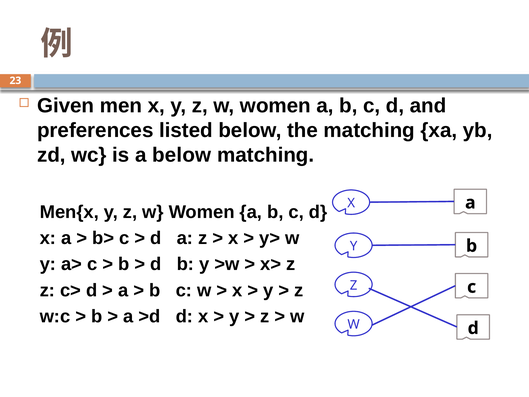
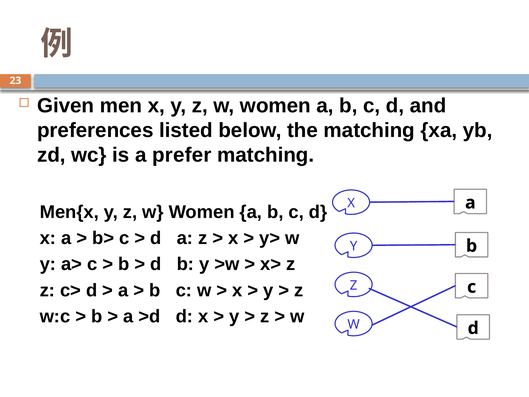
a below: below -> prefer
